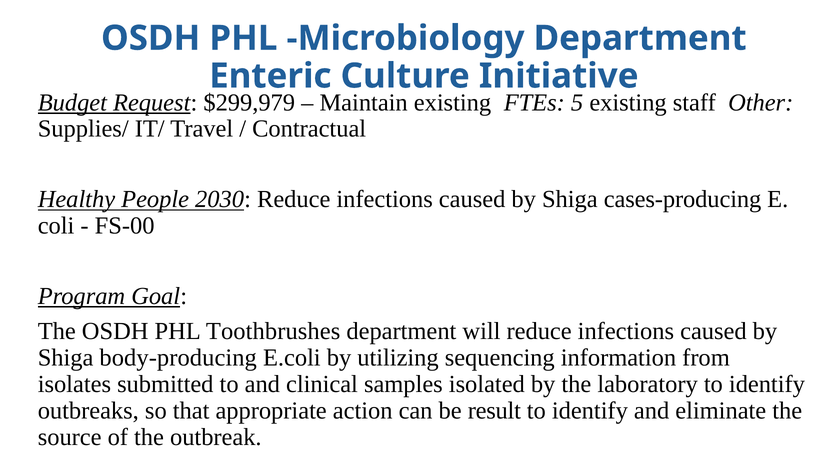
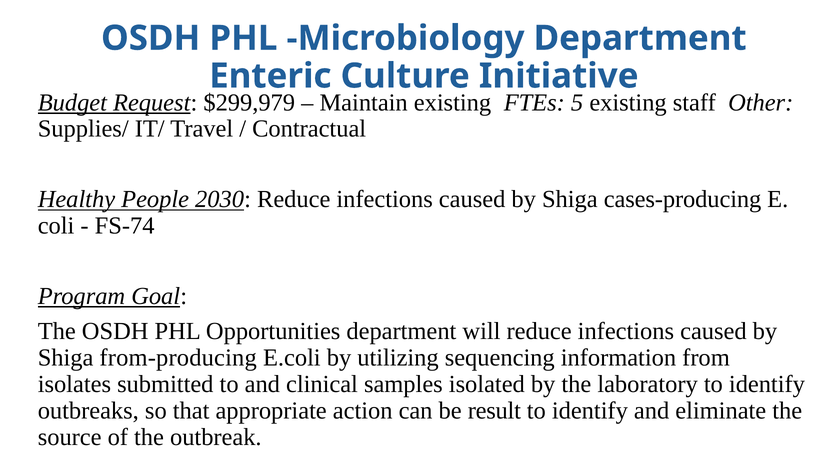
FS-00: FS-00 -> FS-74
Toothbrushes: Toothbrushes -> Opportunities
body-producing: body-producing -> from-producing
